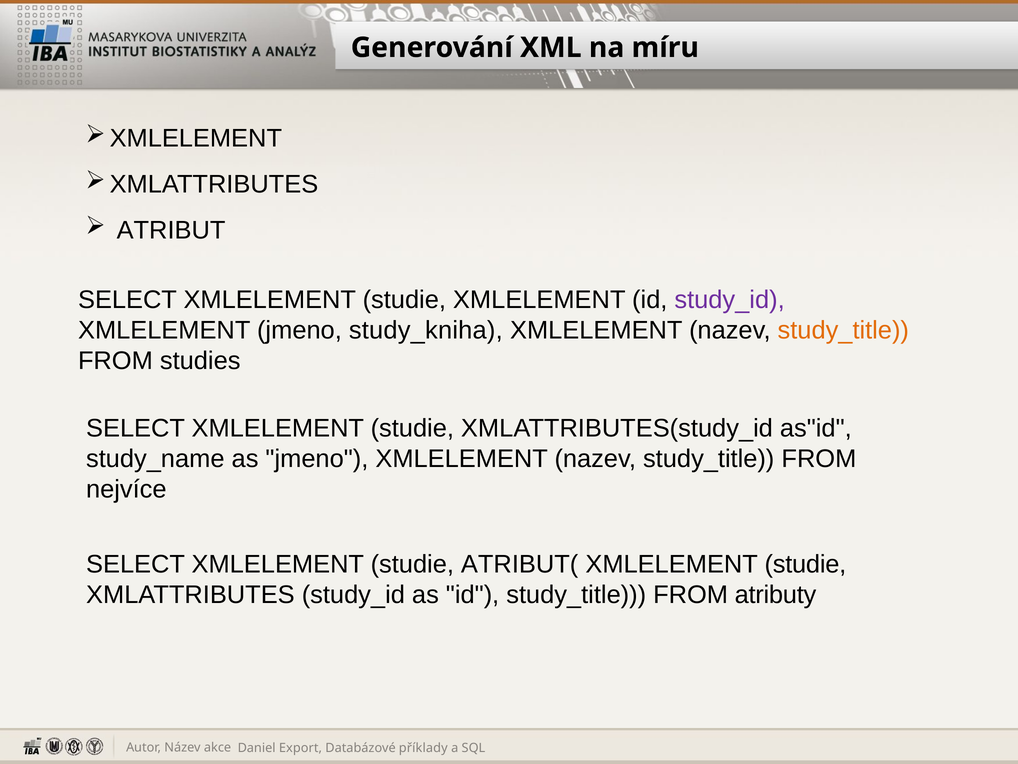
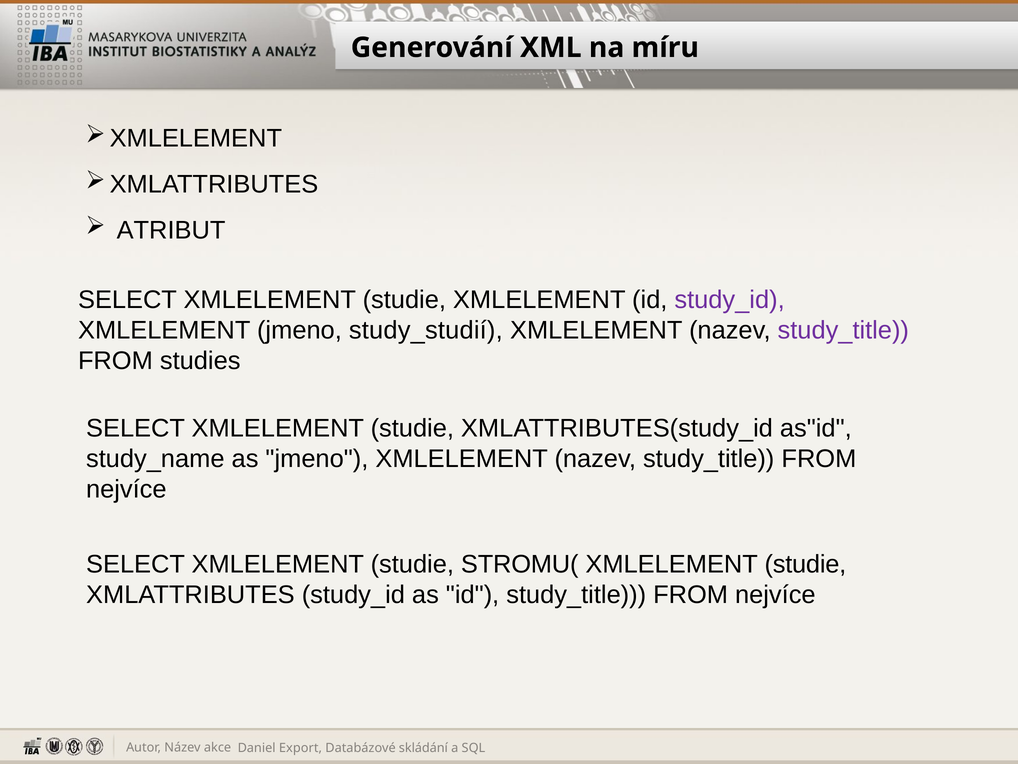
study_kniha: study_kniha -> study_studií
study_title at (843, 330) colour: orange -> purple
ATRIBUT(: ATRIBUT( -> STROMU(
id study_title FROM atributy: atributy -> nejvíce
příklady: příklady -> skládání
